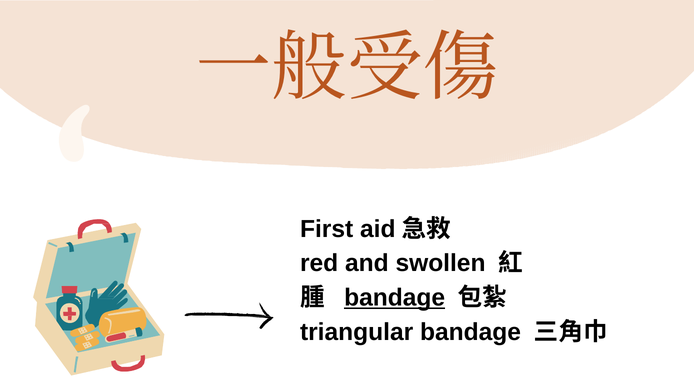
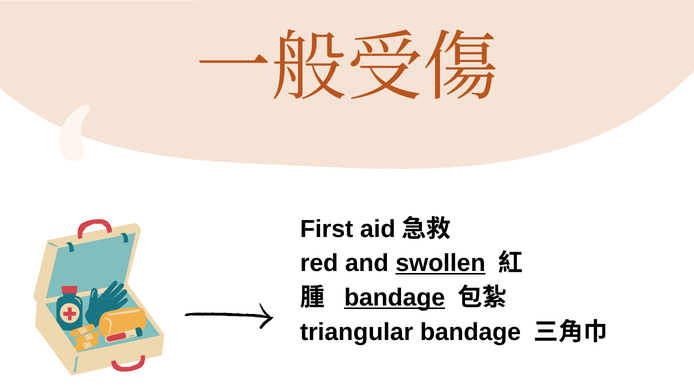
swollen underline: none -> present
